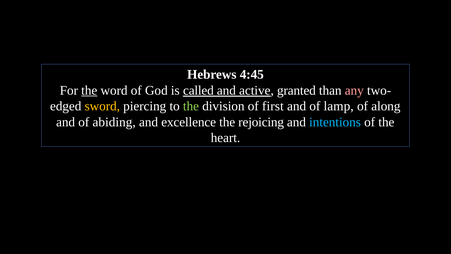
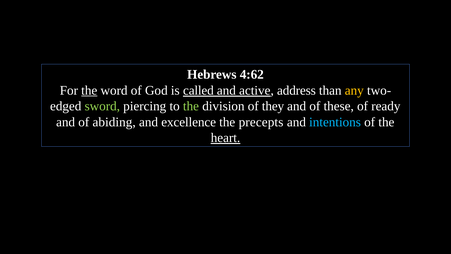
4:45: 4:45 -> 4:62
granted: granted -> address
any colour: pink -> yellow
sword colour: yellow -> light green
first: first -> they
lamp: lamp -> these
along: along -> ready
rejoicing: rejoicing -> precepts
heart underline: none -> present
